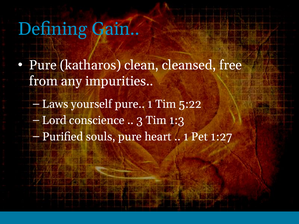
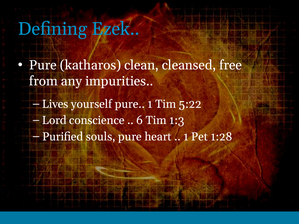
Gain: Gain -> Ezek
Laws: Laws -> Lives
3: 3 -> 6
1:27: 1:27 -> 1:28
